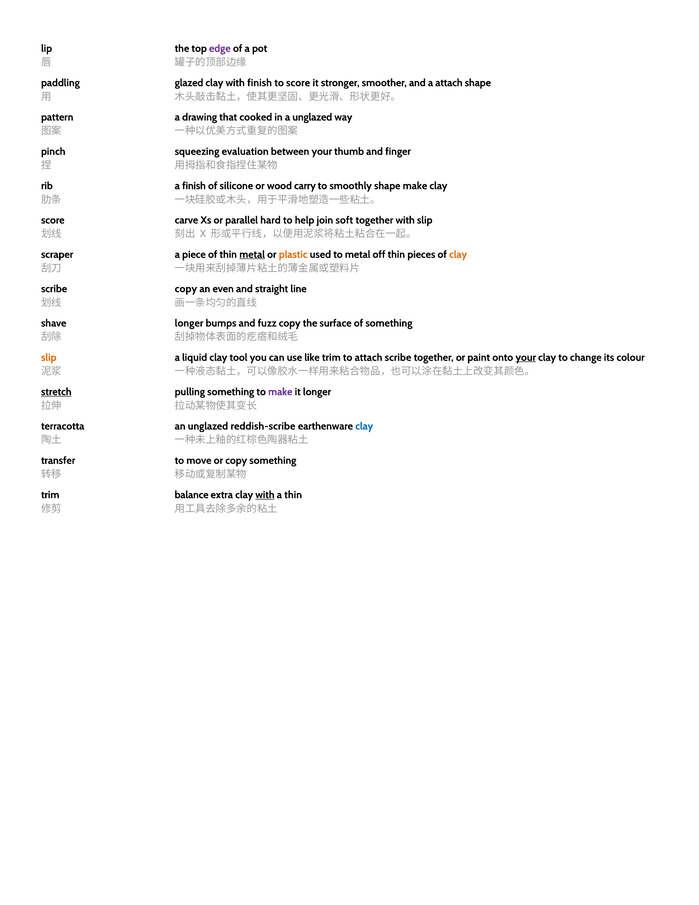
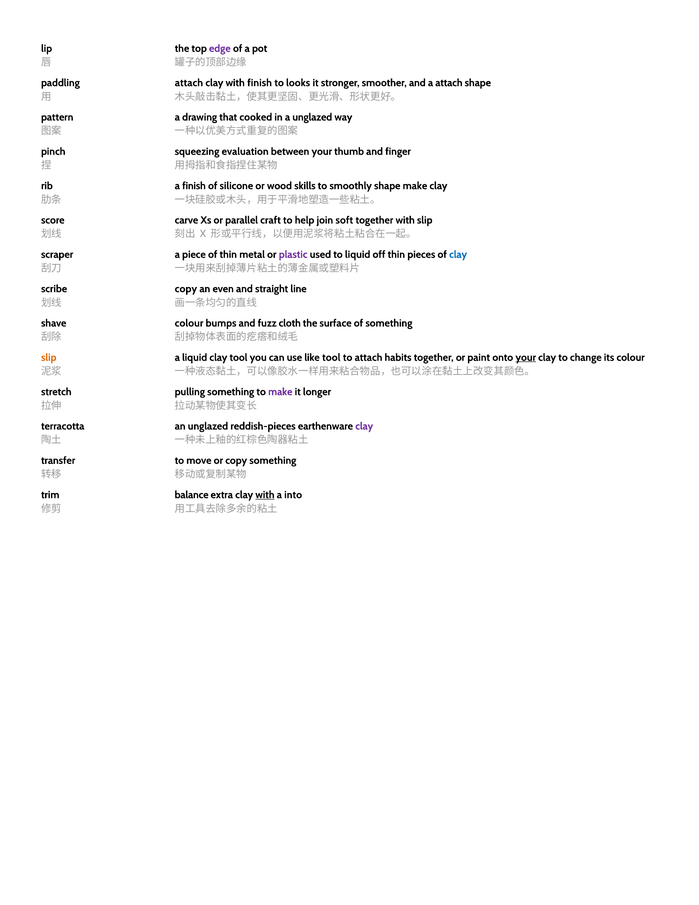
paddling glazed: glazed -> attach
to score: score -> looks
carry: carry -> skills
hard: hard -> craft
metal at (252, 254) underline: present -> none
plastic colour: orange -> purple
to metal: metal -> liquid
clay at (458, 254) colour: orange -> blue
shave longer: longer -> colour
fuzz copy: copy -> cloth
like trim: trim -> tool
attach scribe: scribe -> habits
stretch underline: present -> none
reddish-scribe: reddish-scribe -> reddish-pieces
clay at (364, 426) colour: blue -> purple
a thin: thin -> into
